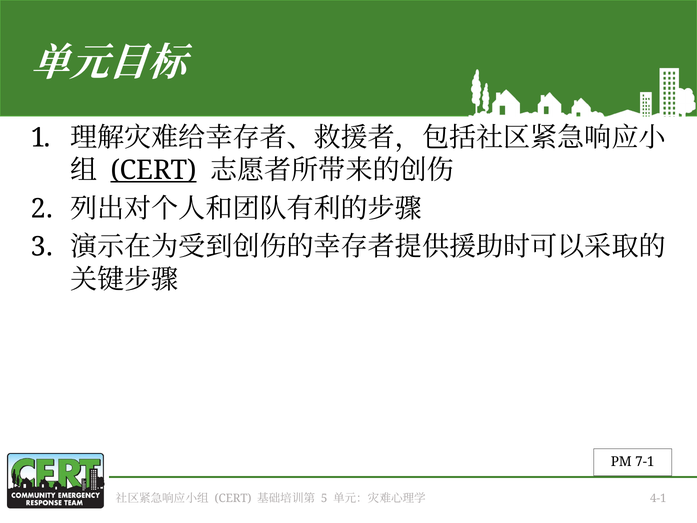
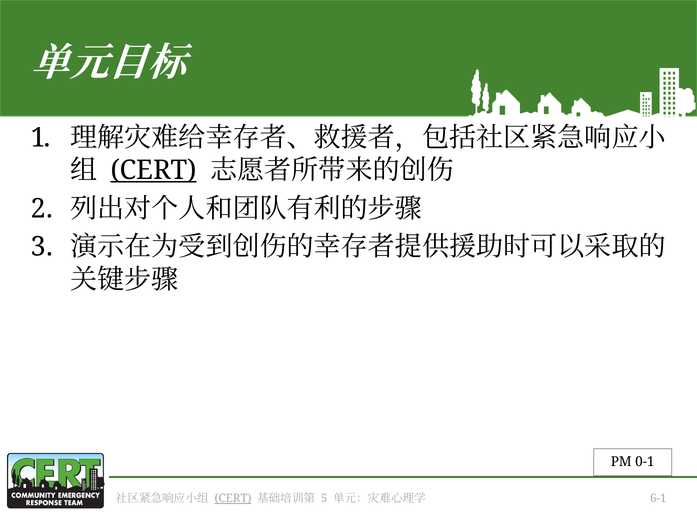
7-1: 7-1 -> 0-1
CERT at (233, 498) underline: none -> present
4-1: 4-1 -> 6-1
